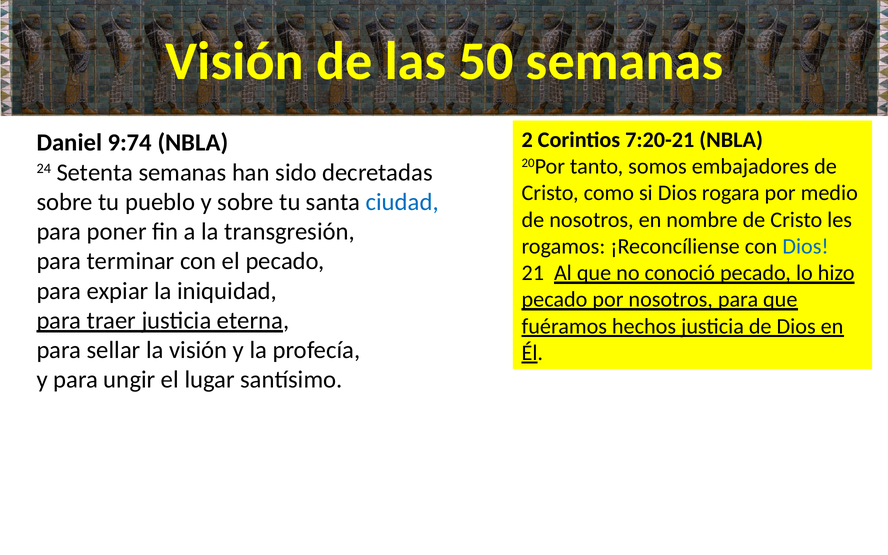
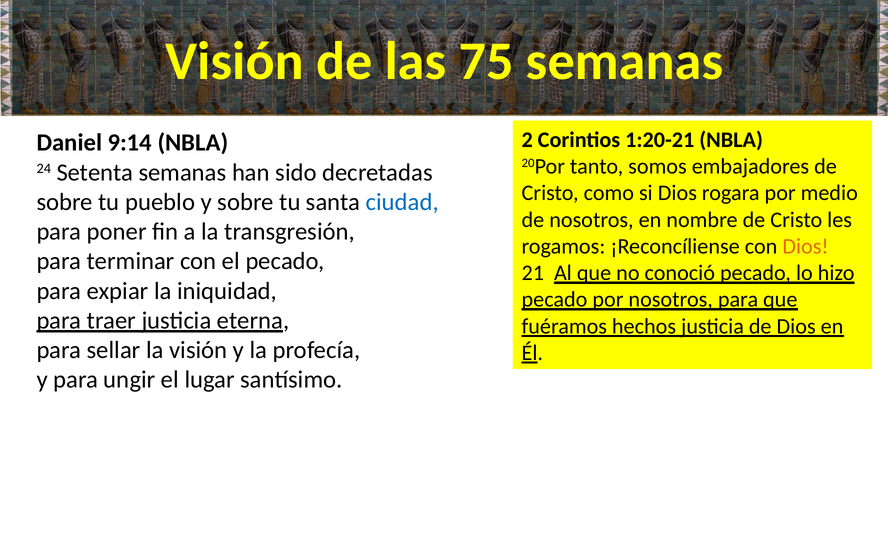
50: 50 -> 75
7:20-21: 7:20-21 -> 1:20-21
9:74: 9:74 -> 9:14
Dios at (806, 246) colour: blue -> orange
